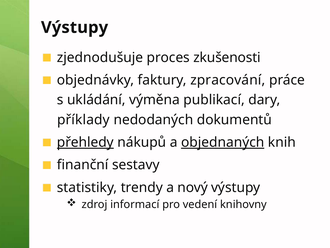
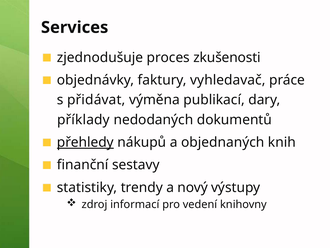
Výstupy at (75, 27): Výstupy -> Services
zpracování: zpracování -> vyhledavač
ukládání: ukládání -> přidávat
objednaných underline: present -> none
